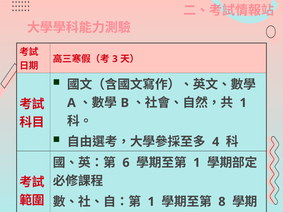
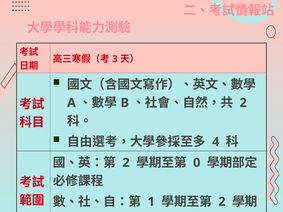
1 at (243, 103): 1 -> 2
6 at (126, 163): 6 -> 2
1 at (197, 163): 1 -> 0
8 at (222, 202): 8 -> 2
